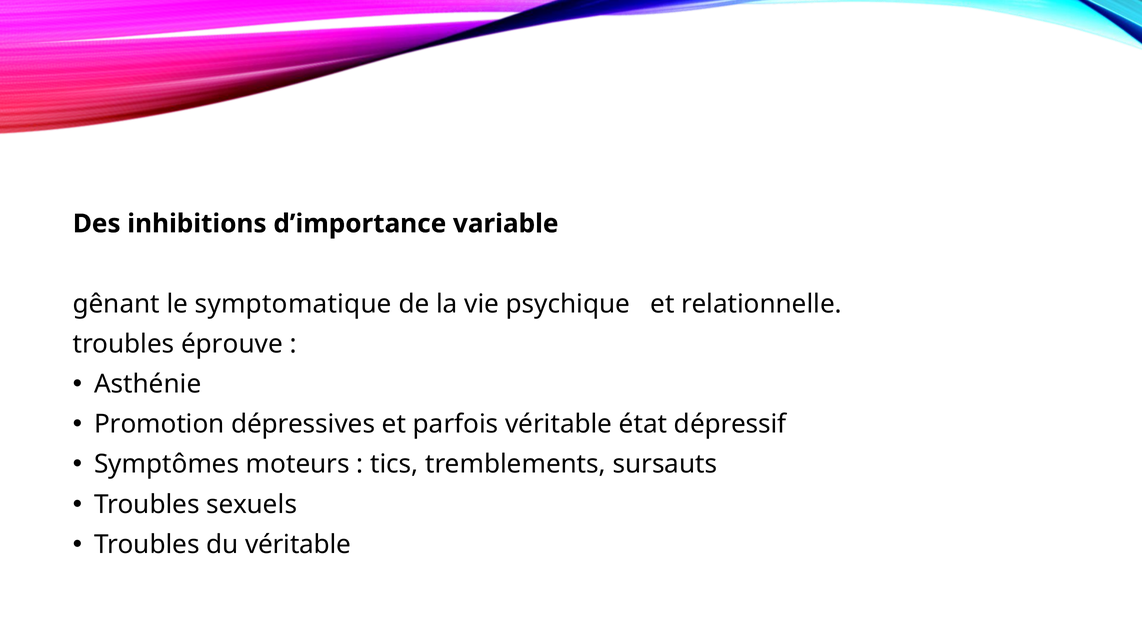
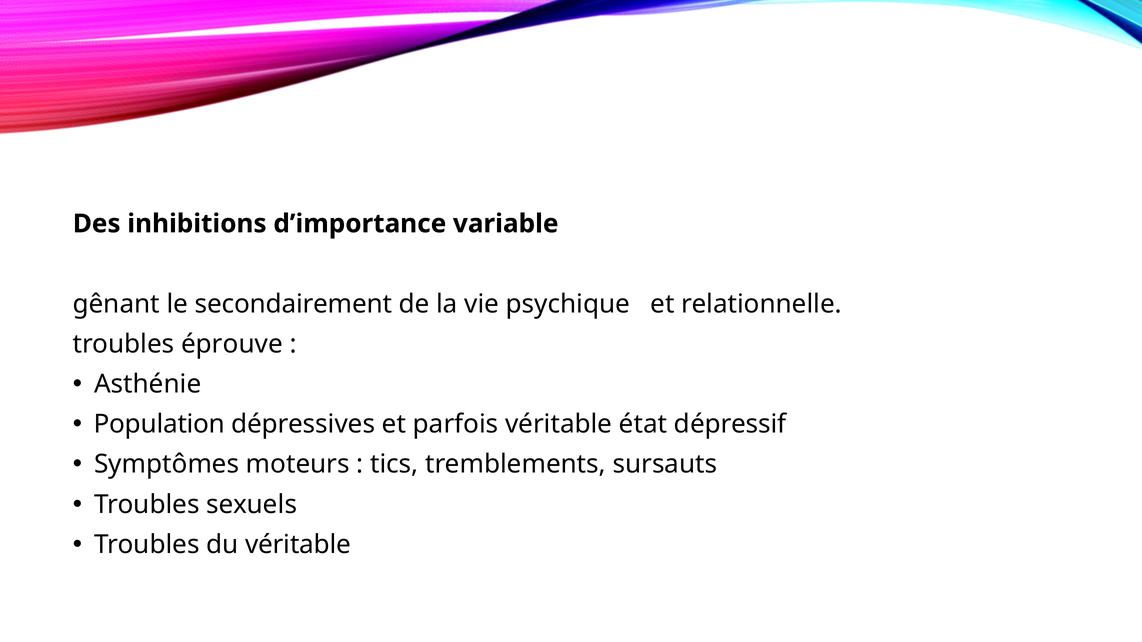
symptomatique: symptomatique -> secondairement
Promotion: Promotion -> Population
